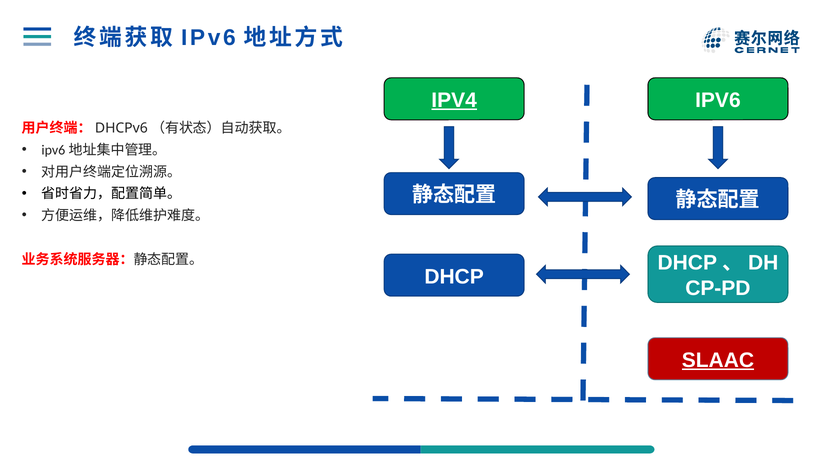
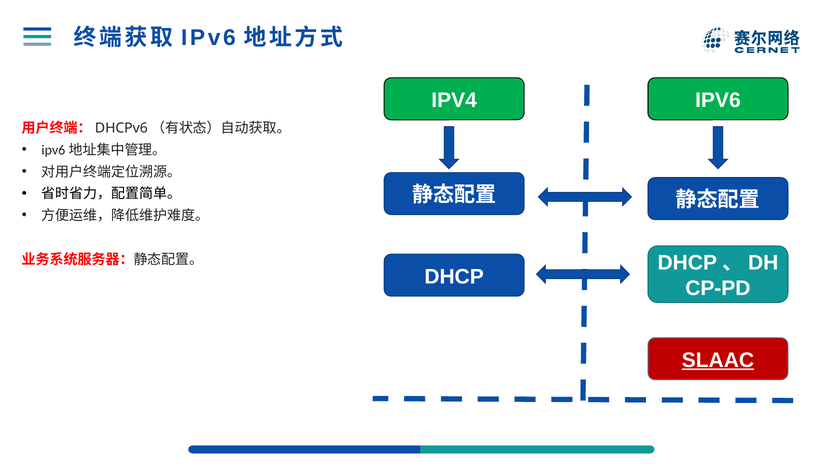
IPV4 underline: present -> none
